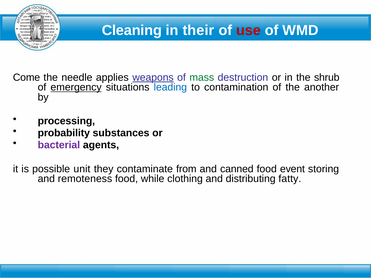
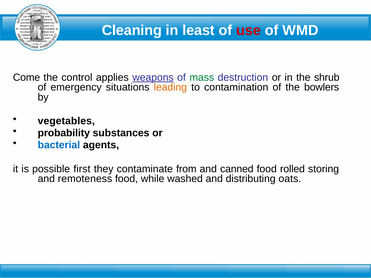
their: their -> least
needle: needle -> control
emergency underline: present -> none
leading colour: blue -> orange
another: another -> bowlers
processing: processing -> vegetables
bacterial colour: purple -> blue
unit: unit -> first
event: event -> rolled
clothing: clothing -> washed
fatty: fatty -> oats
